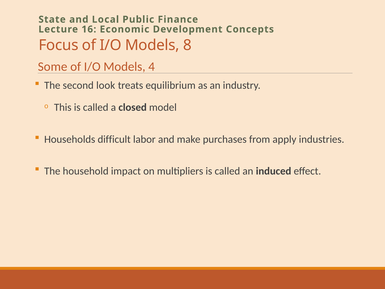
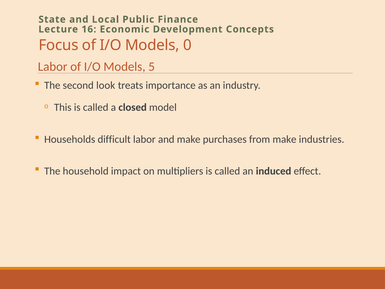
8: 8 -> 0
Some at (53, 66): Some -> Labor
4: 4 -> 5
equilibrium: equilibrium -> importance
from apply: apply -> make
